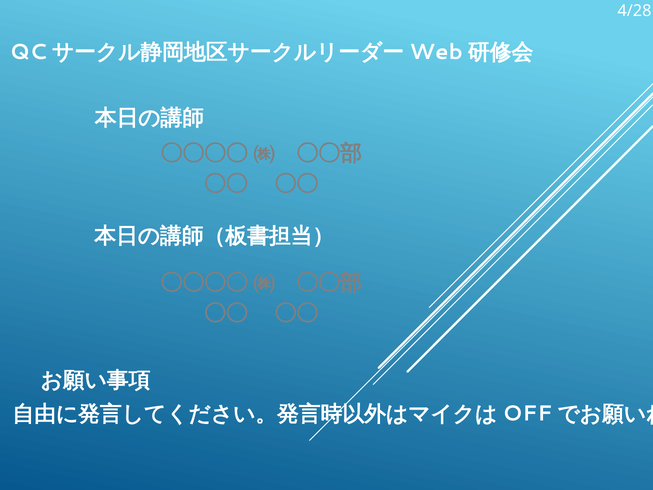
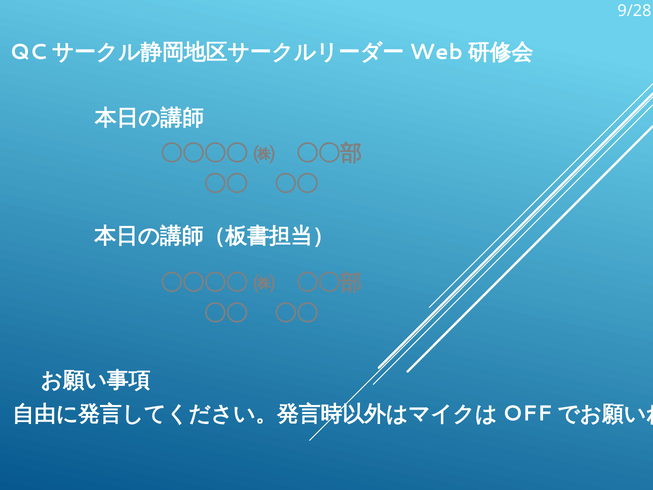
4/28: 4/28 -> 9/28
